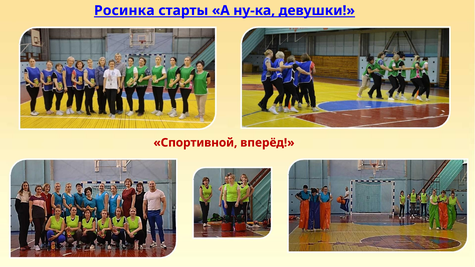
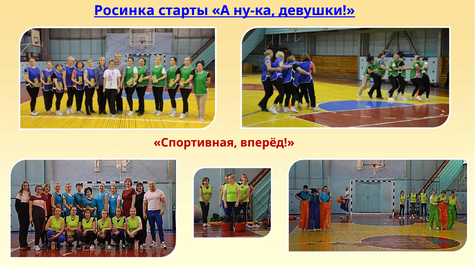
Спортивной: Спортивной -> Спортивная
